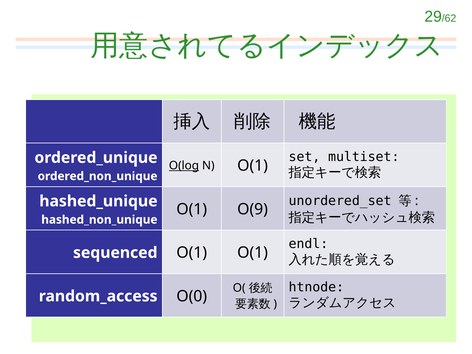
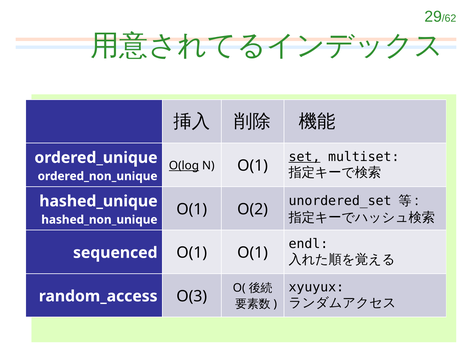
set underline: none -> present
O(9: O(9 -> O(2
htnode: htnode -> xyuyux
O(0: O(0 -> O(3
